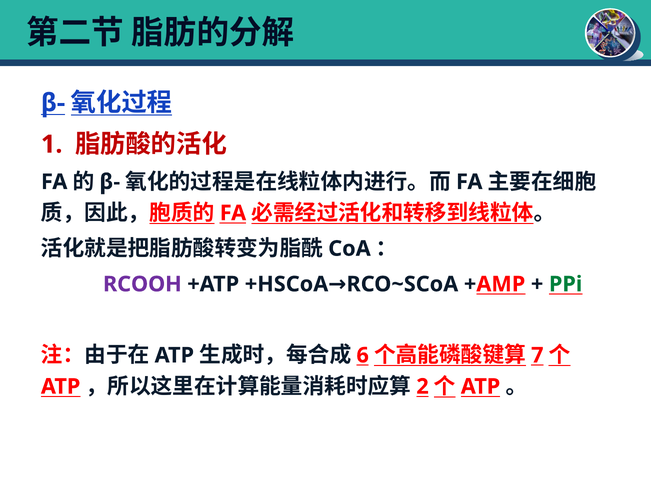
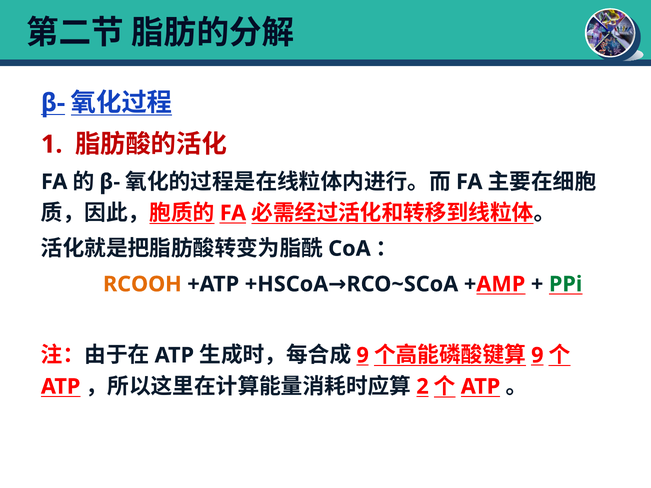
RCOOH colour: purple -> orange
6 at (363, 355): 6 -> 9
7 at (537, 355): 7 -> 9
